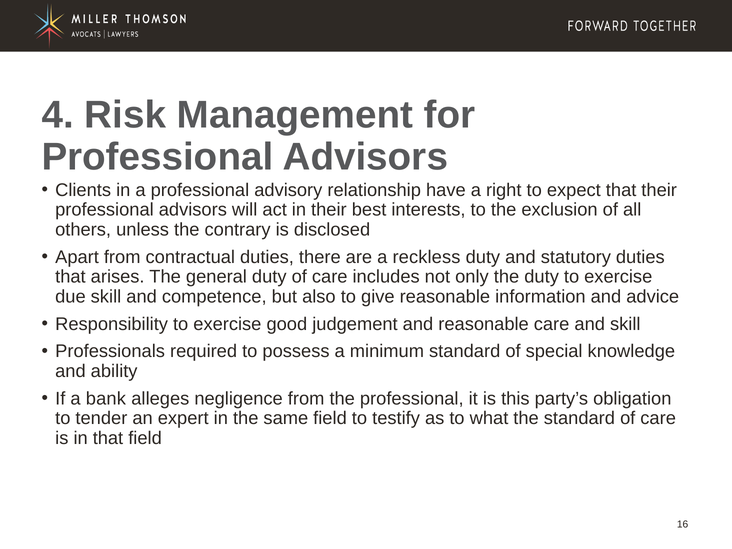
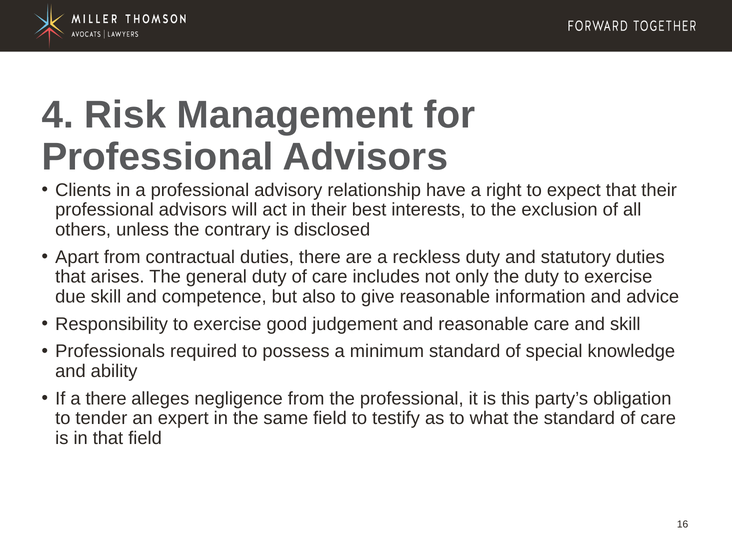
a bank: bank -> there
